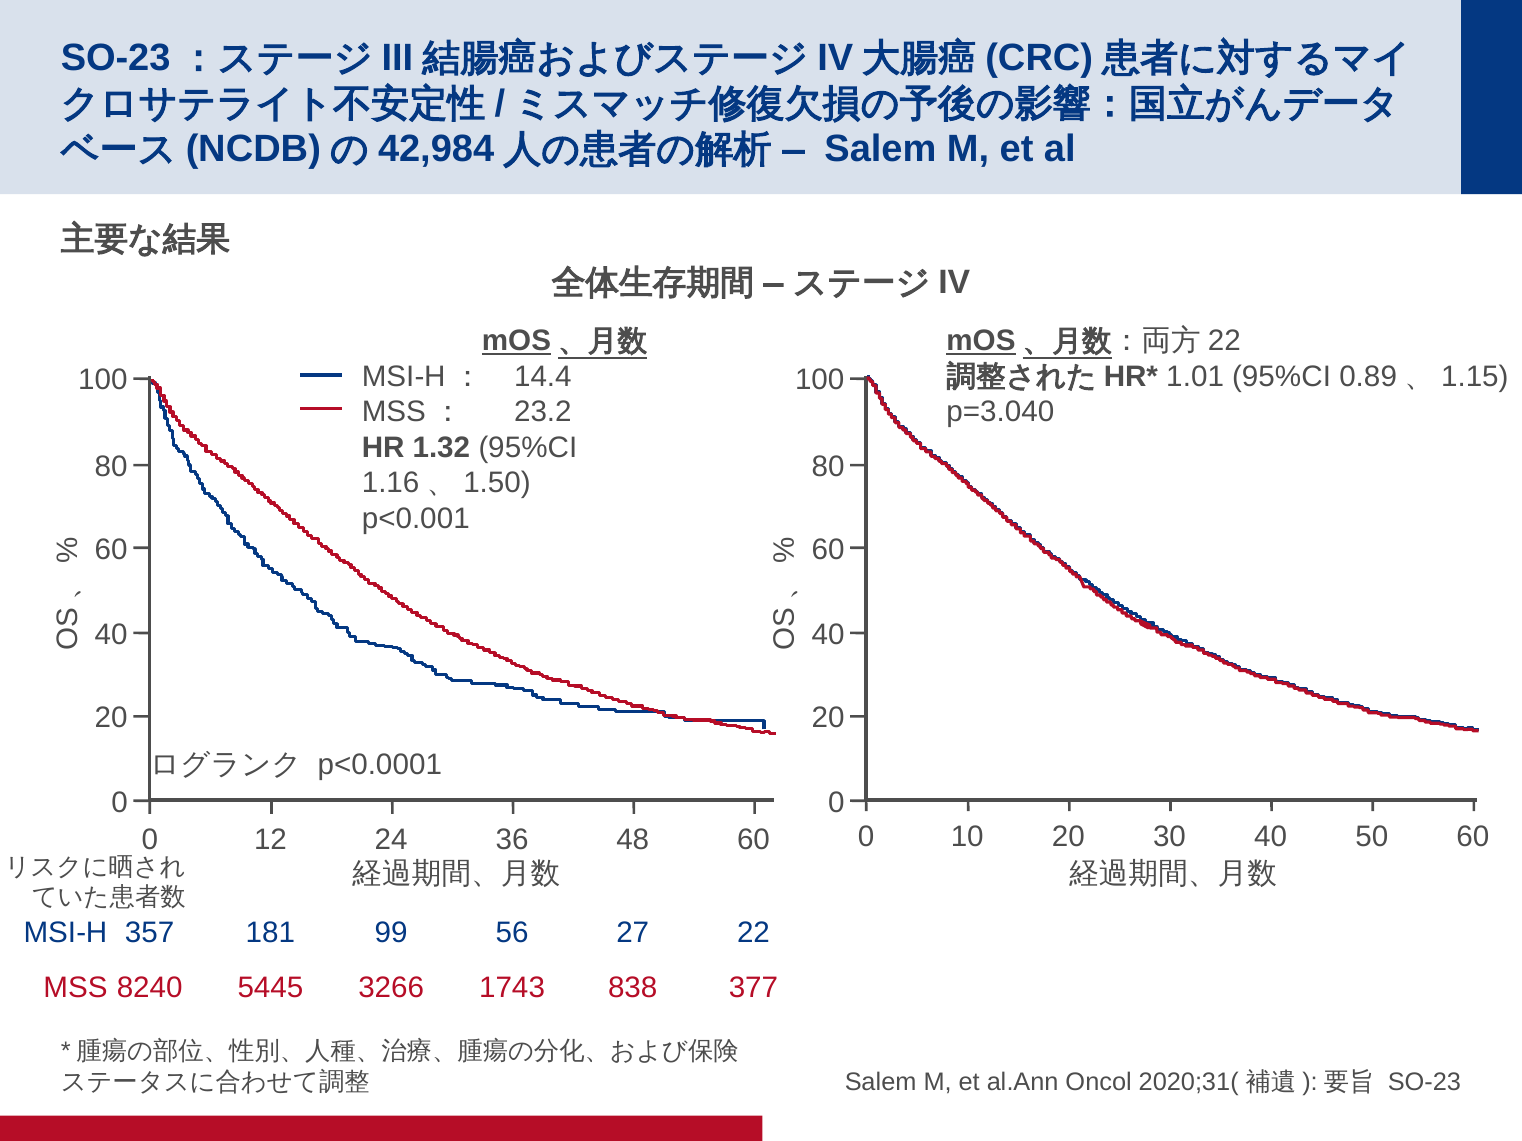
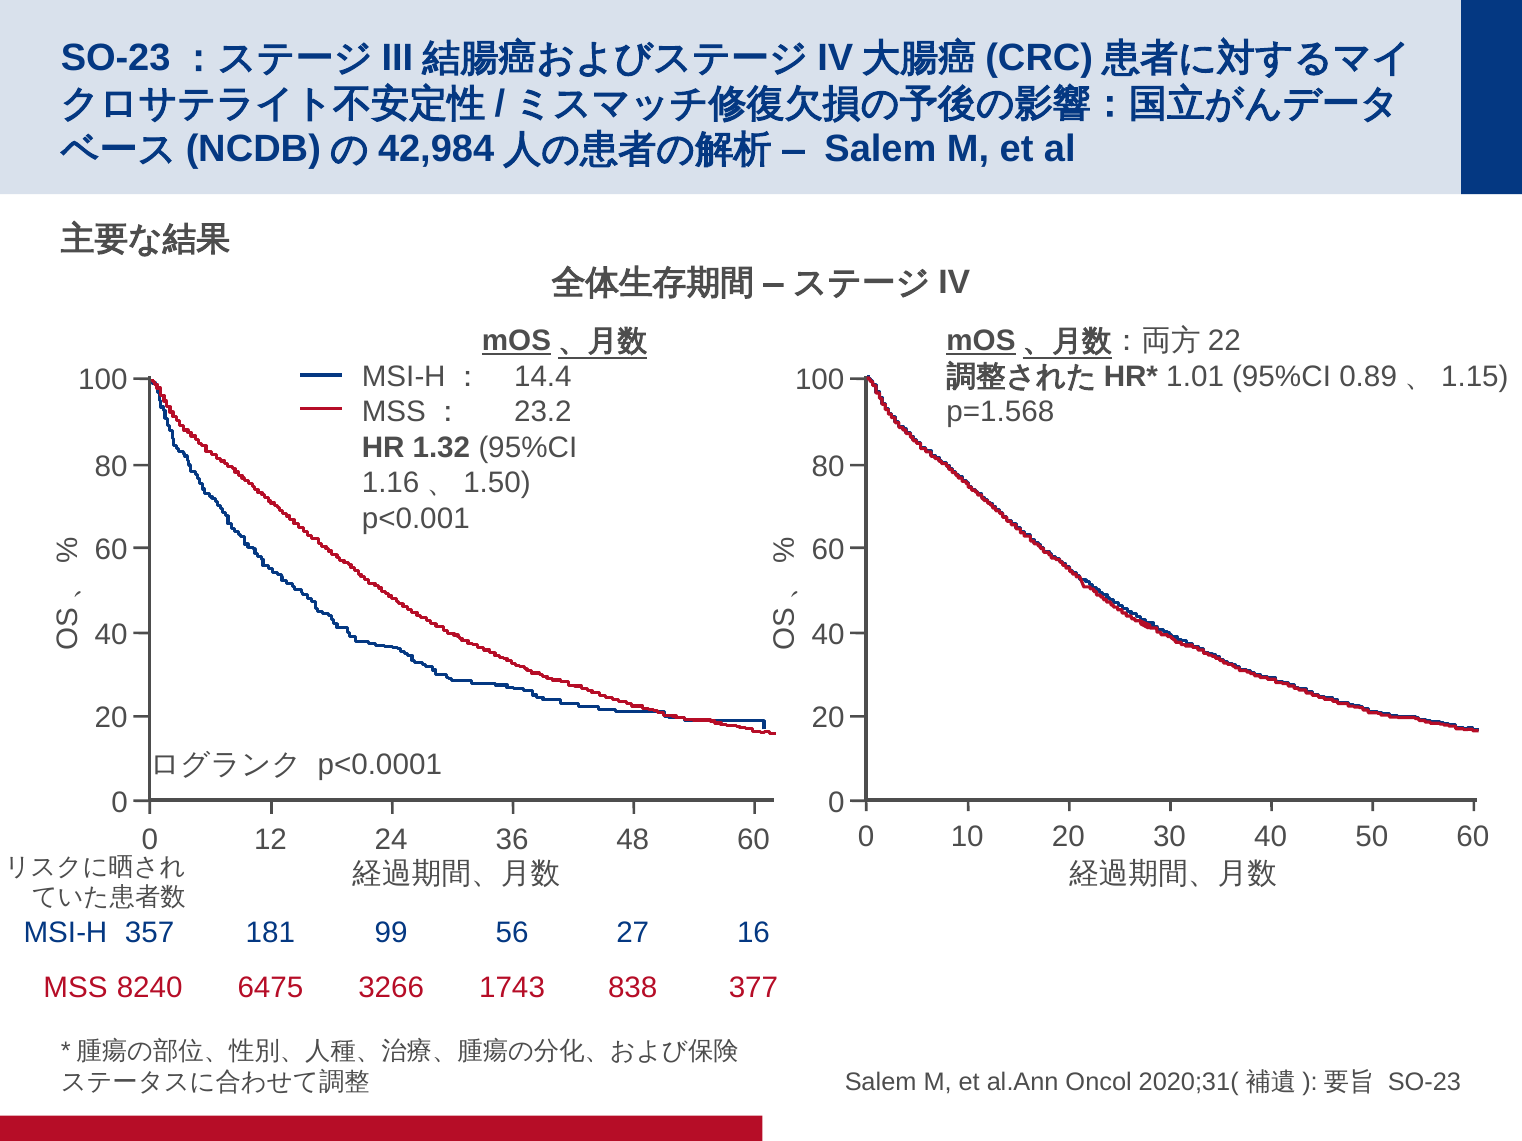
p=3.040: p=3.040 -> p=1.568
22: 22 -> 16
5445: 5445 -> 6475
